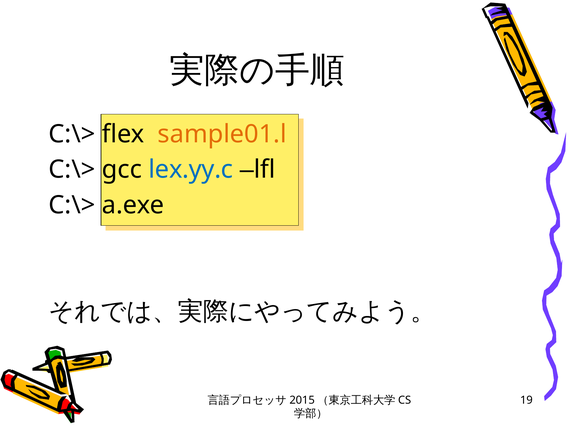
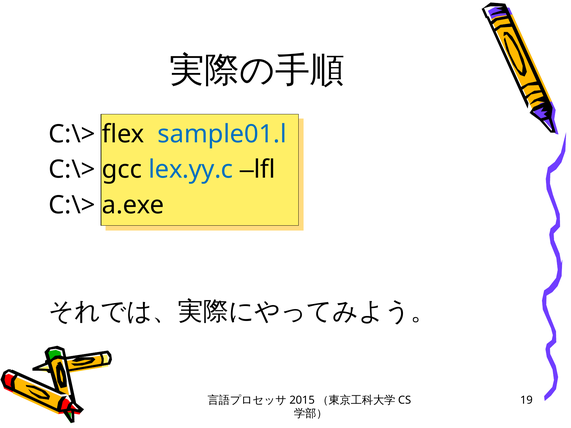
sample01.l colour: orange -> blue
